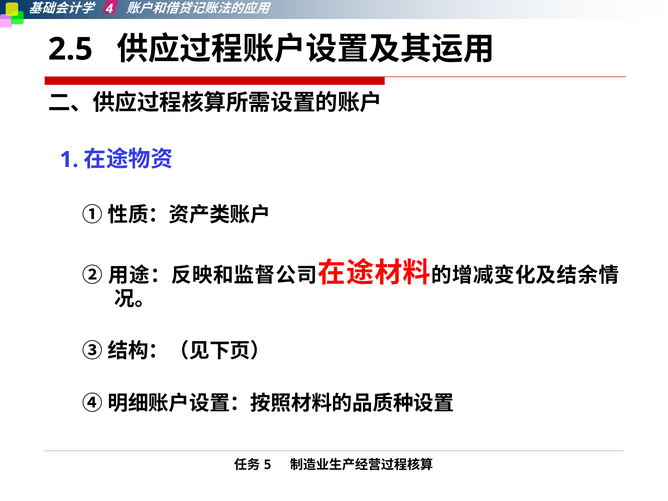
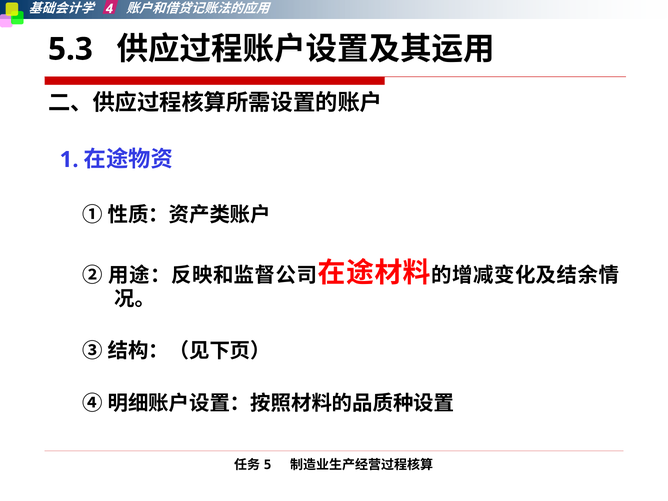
2.5: 2.5 -> 5.3
